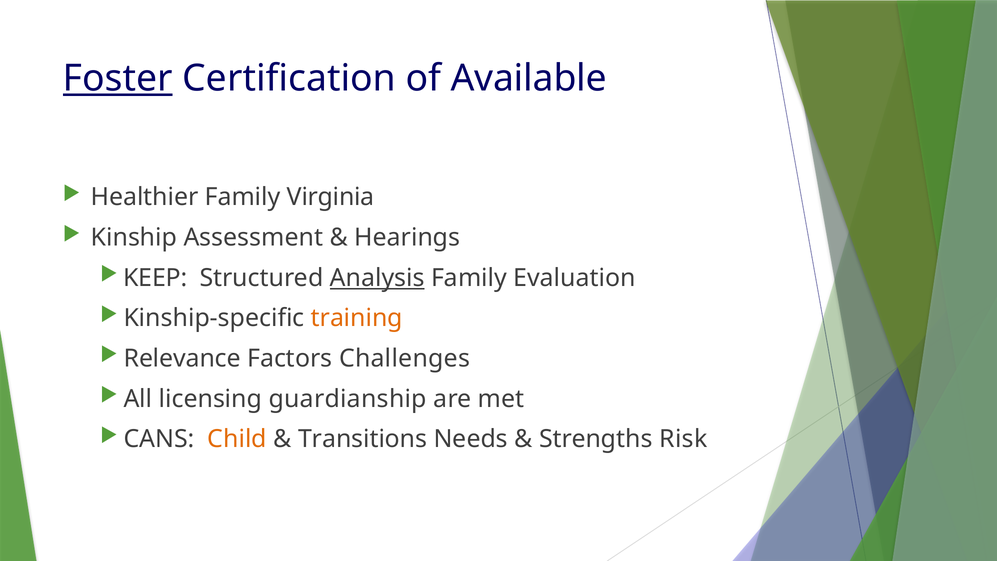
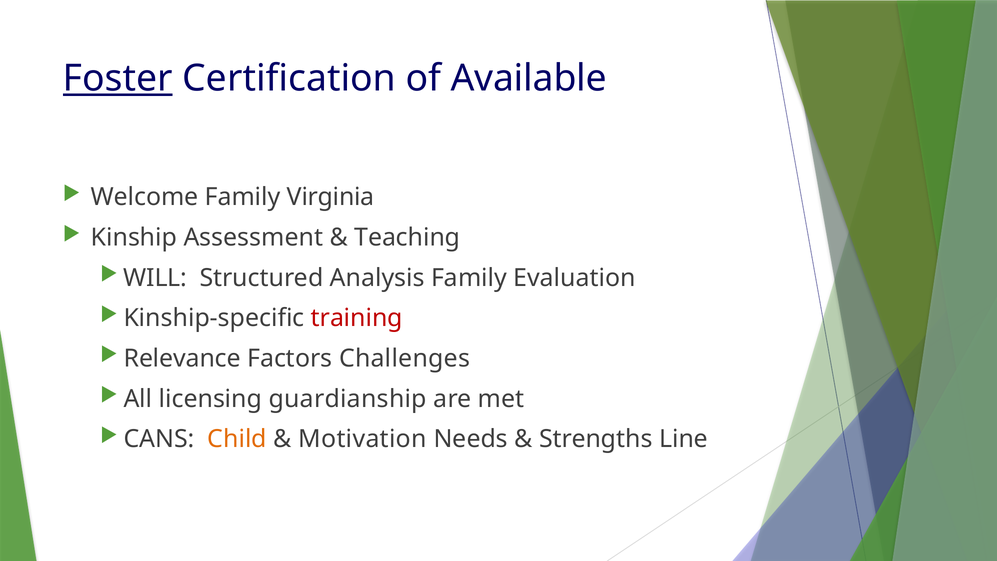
Healthier: Healthier -> Welcome
Hearings: Hearings -> Teaching
KEEP: KEEP -> WILL
Analysis underline: present -> none
training colour: orange -> red
Transitions: Transitions -> Motivation
Risk: Risk -> Line
